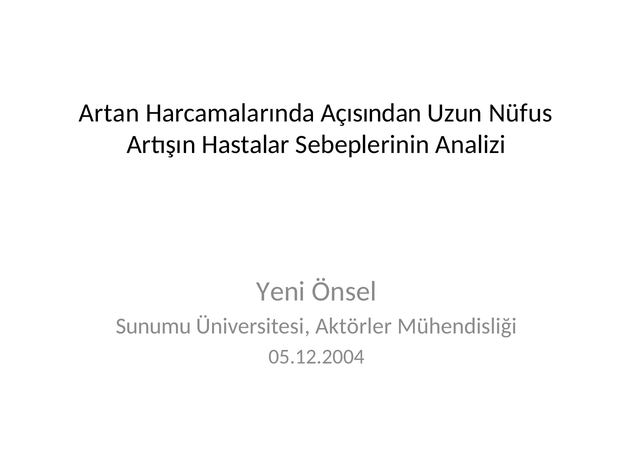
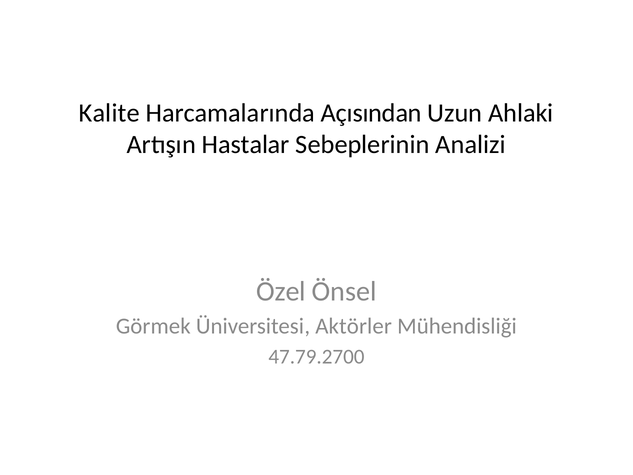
Artan: Artan -> Kalite
Nüfus: Nüfus -> Ahlaki
Yeni: Yeni -> Özel
Sunumu: Sunumu -> Görmek
05.12.2004: 05.12.2004 -> 47.79.2700
